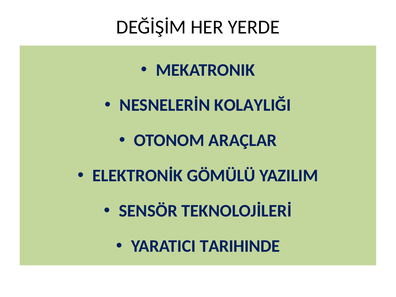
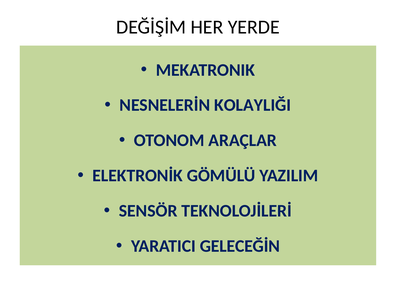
TARIHINDE: TARIHINDE -> GELECEĞİN
